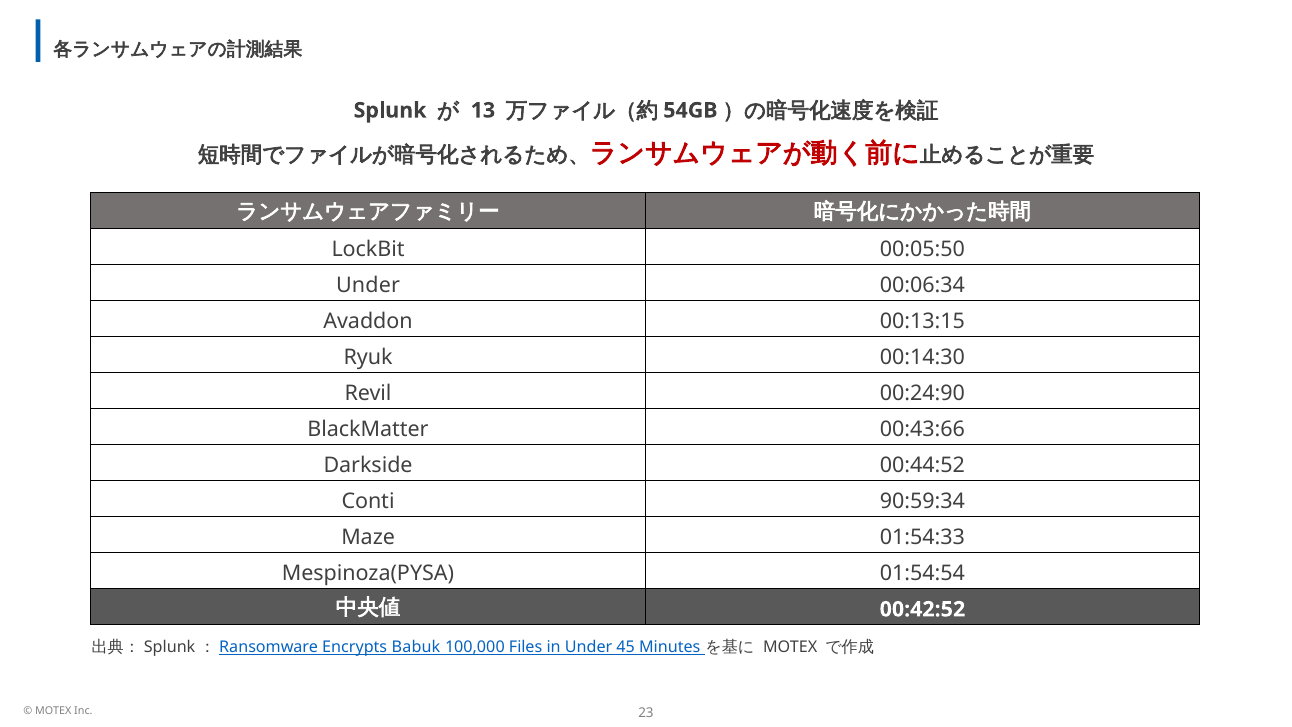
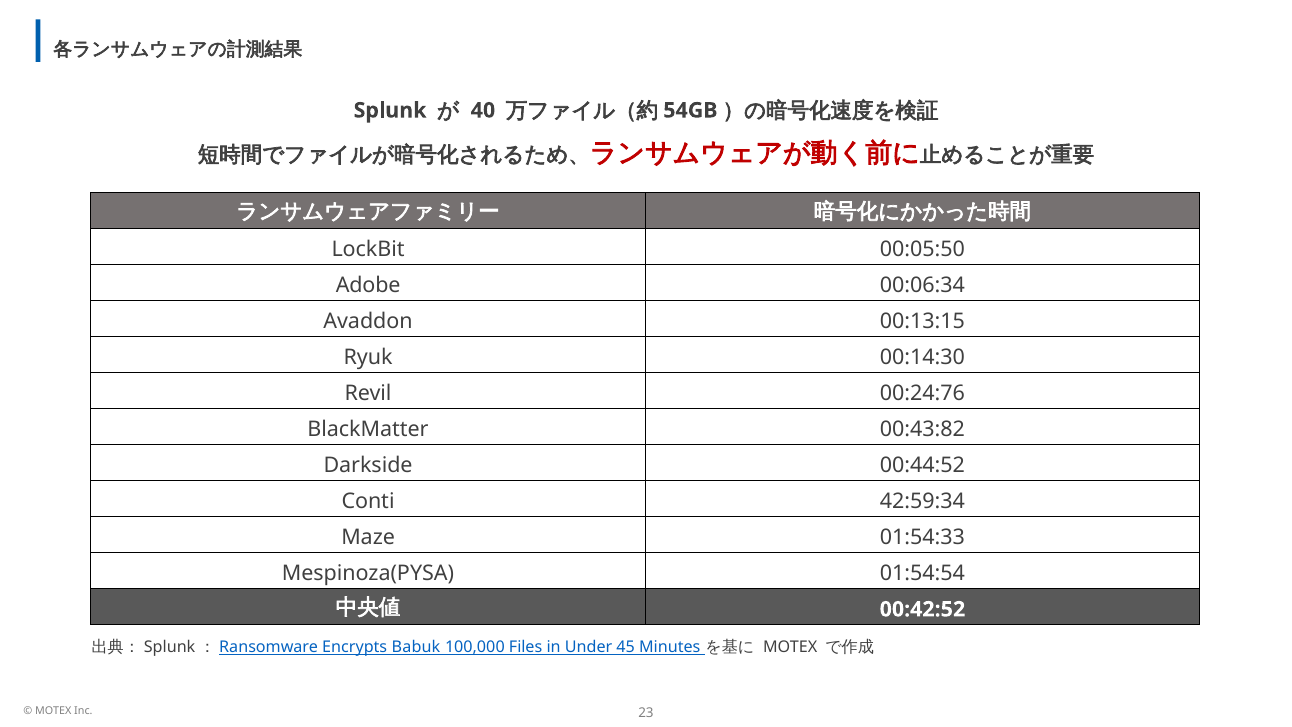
13: 13 -> 40
Under at (368, 285): Under -> Adobe
00:24:90: 00:24:90 -> 00:24:76
00:43:66: 00:43:66 -> 00:43:82
90:59:34: 90:59:34 -> 42:59:34
